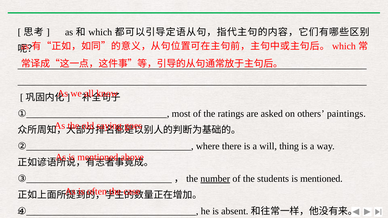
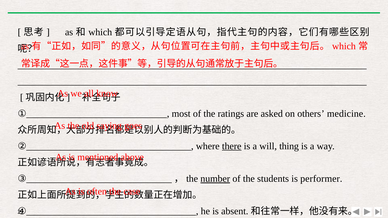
paintings: paintings -> medicine
there underline: none -> present
students is mentioned: mentioned -> performer
